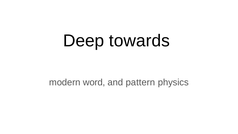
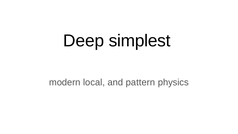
towards: towards -> simplest
word: word -> local
